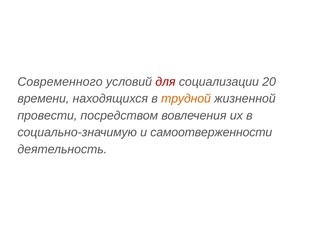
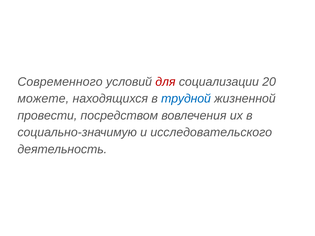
времени: времени -> можете
трудной colour: orange -> blue
самоотверженности: самоотверженности -> исследовательского
